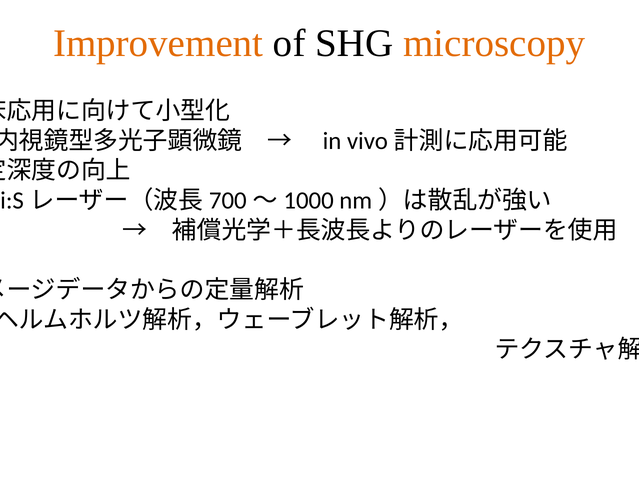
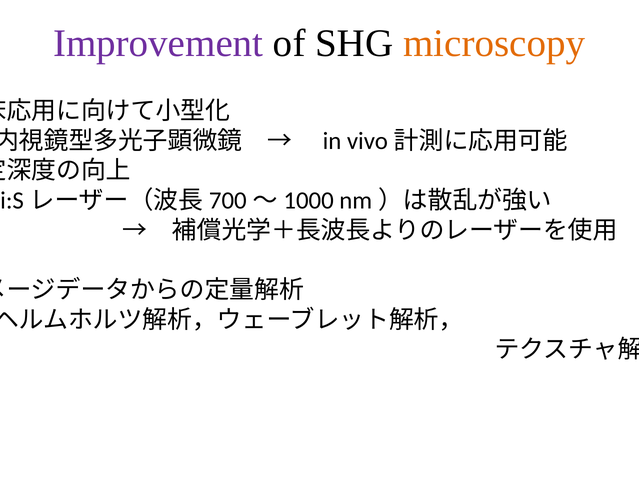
Improvement colour: orange -> purple
